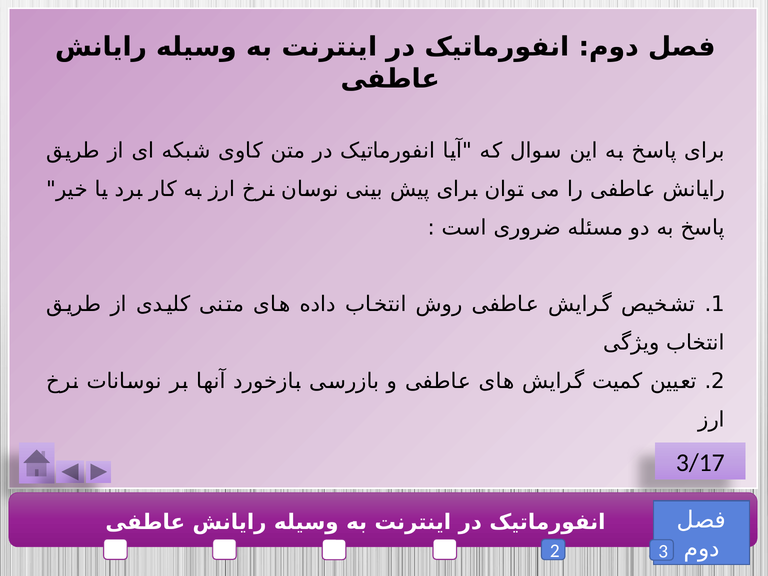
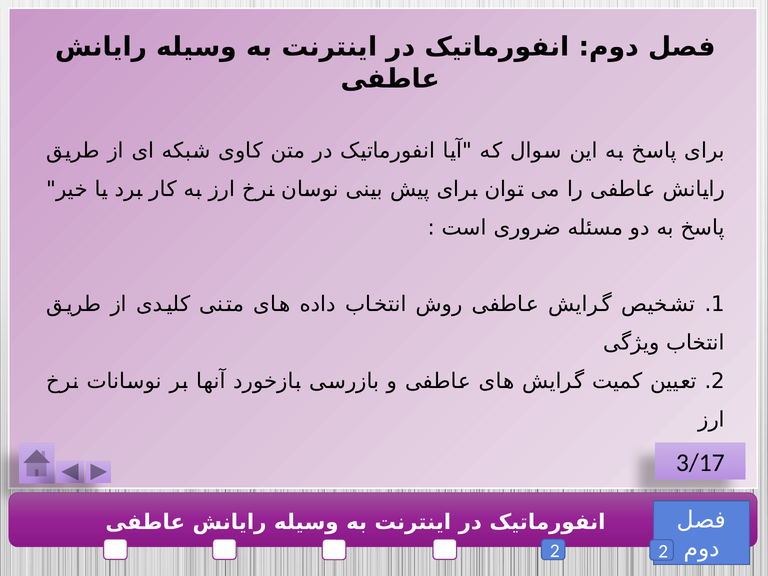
2 3: 3 -> 2
